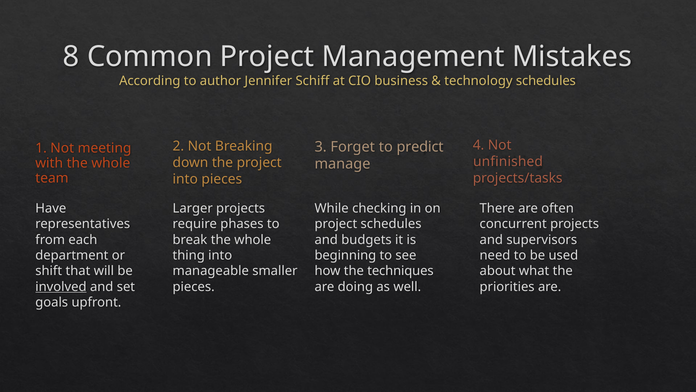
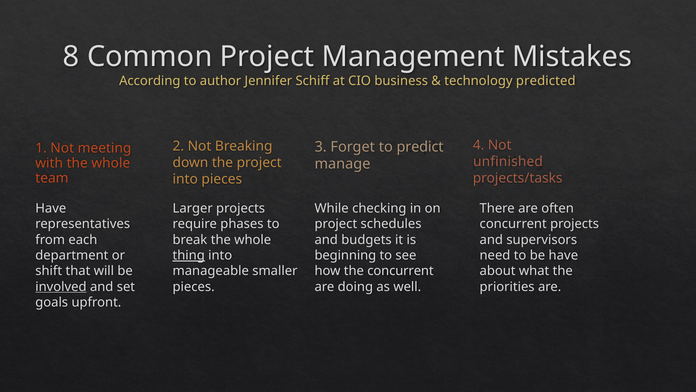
technology schedules: schedules -> predicted
thing underline: none -> present
be used: used -> have
the techniques: techniques -> concurrent
